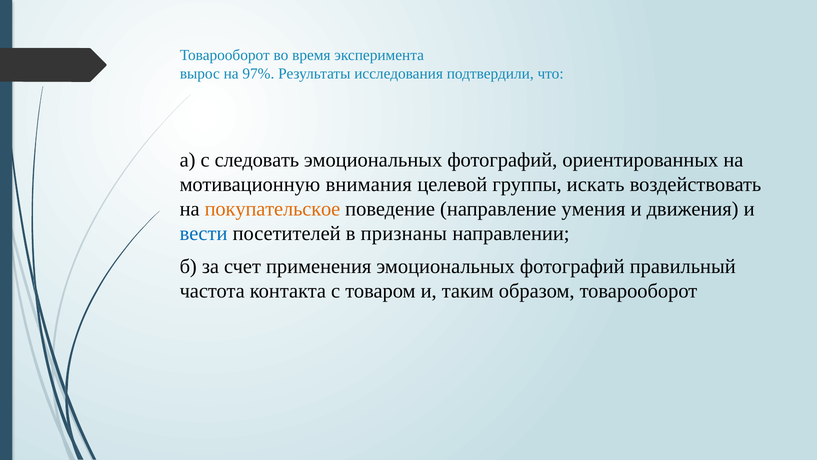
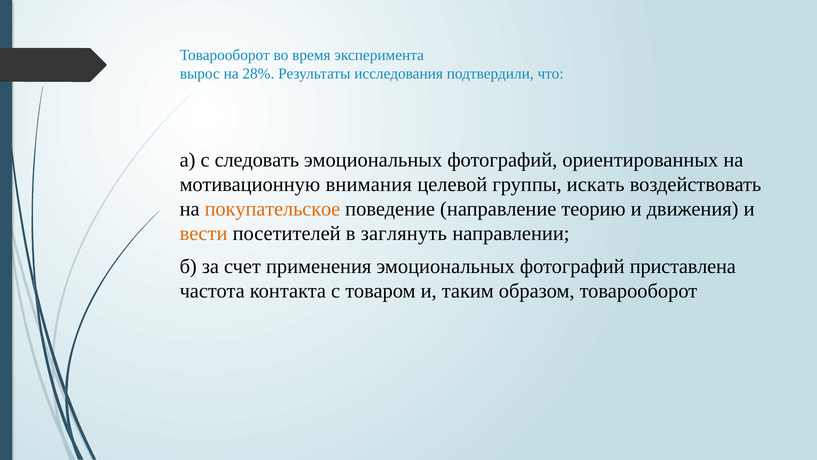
97%: 97% -> 28%
умения: умения -> теорию
вести colour: blue -> orange
признаны: признаны -> заглянуть
правильный: правильный -> приставлена
